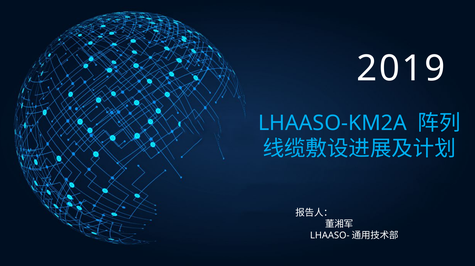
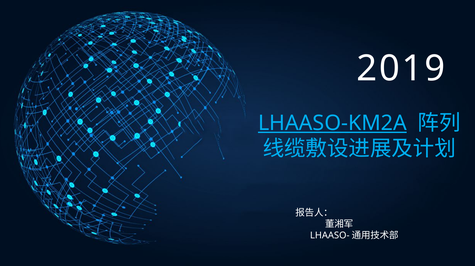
LHAASO-KM2A underline: none -> present
